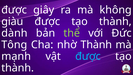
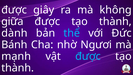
giàu: giàu -> giữa
thể colour: light green -> light blue
Tông: Tông -> Bánh
nhờ Thành: Thành -> Ngươi
